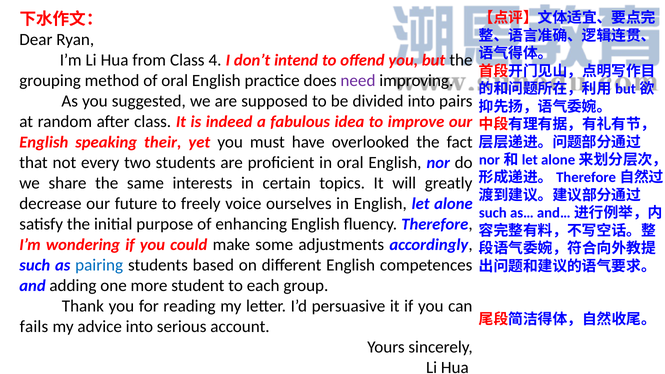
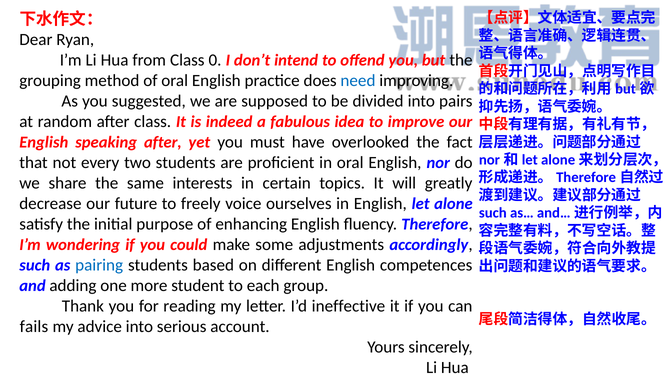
4: 4 -> 0
need colour: purple -> blue
speaking their: their -> after
persuasive: persuasive -> ineffective
